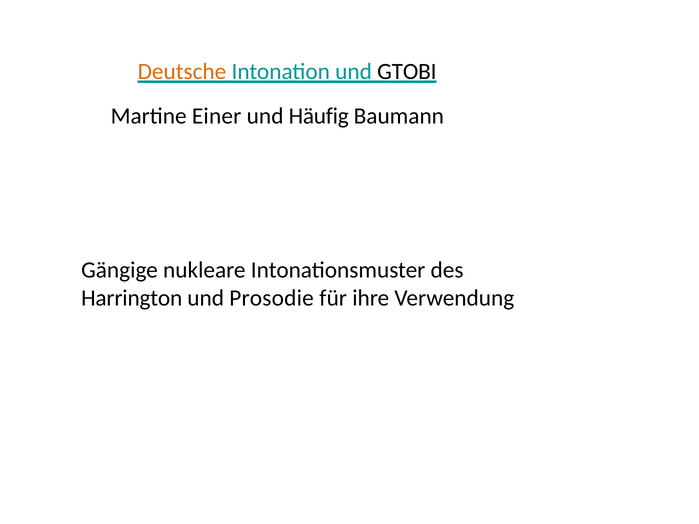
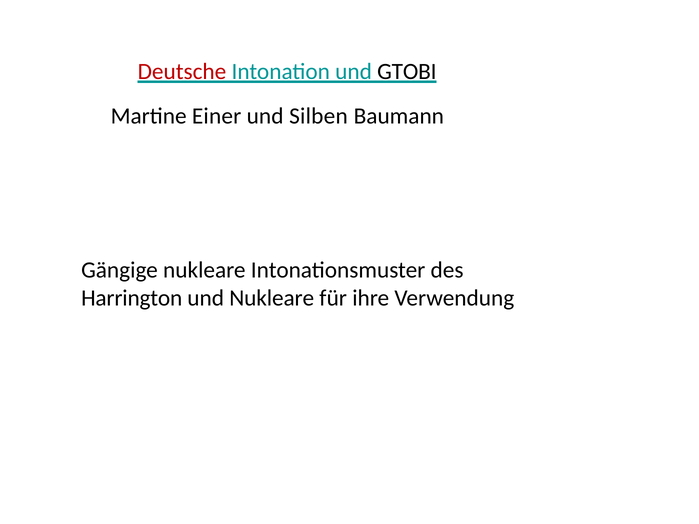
Deutsche colour: orange -> red
Häufig: Häufig -> Silben
und Prosodie: Prosodie -> Nukleare
